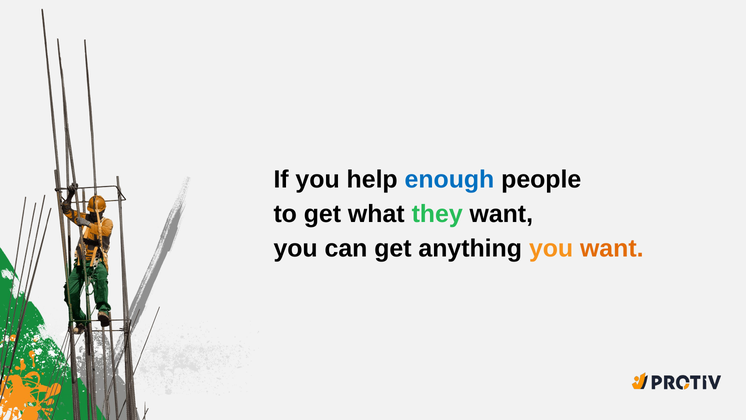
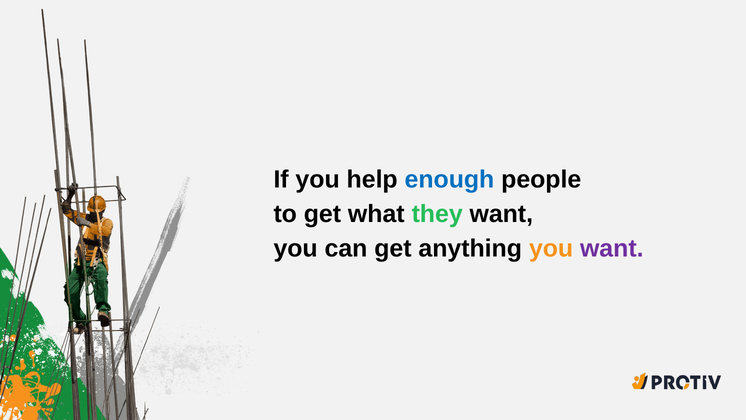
want at (612, 248) colour: orange -> purple
